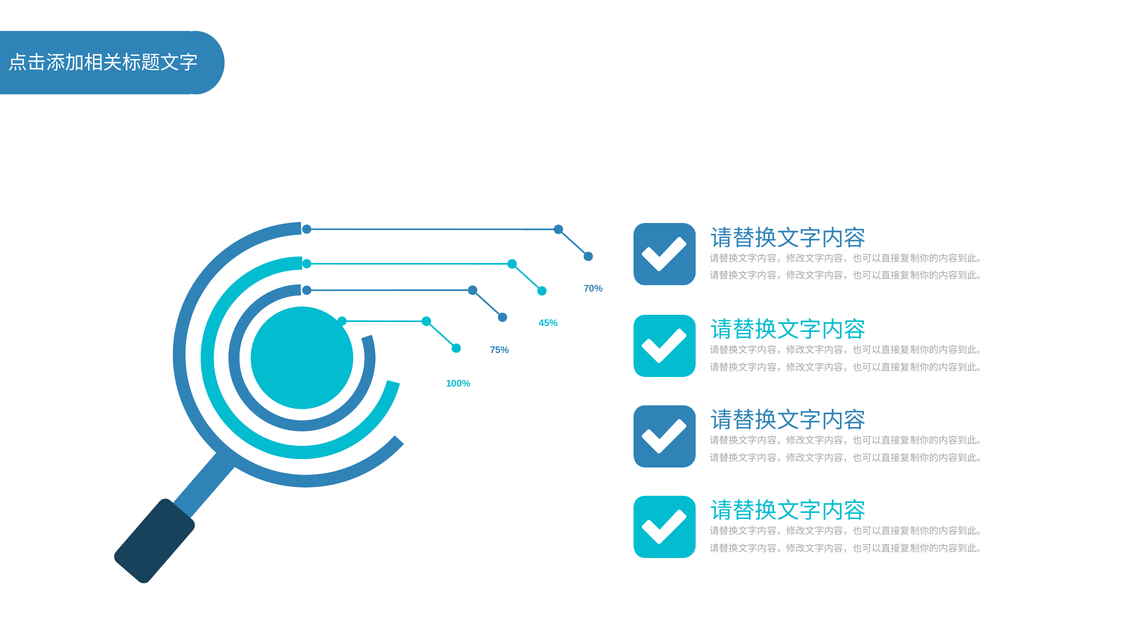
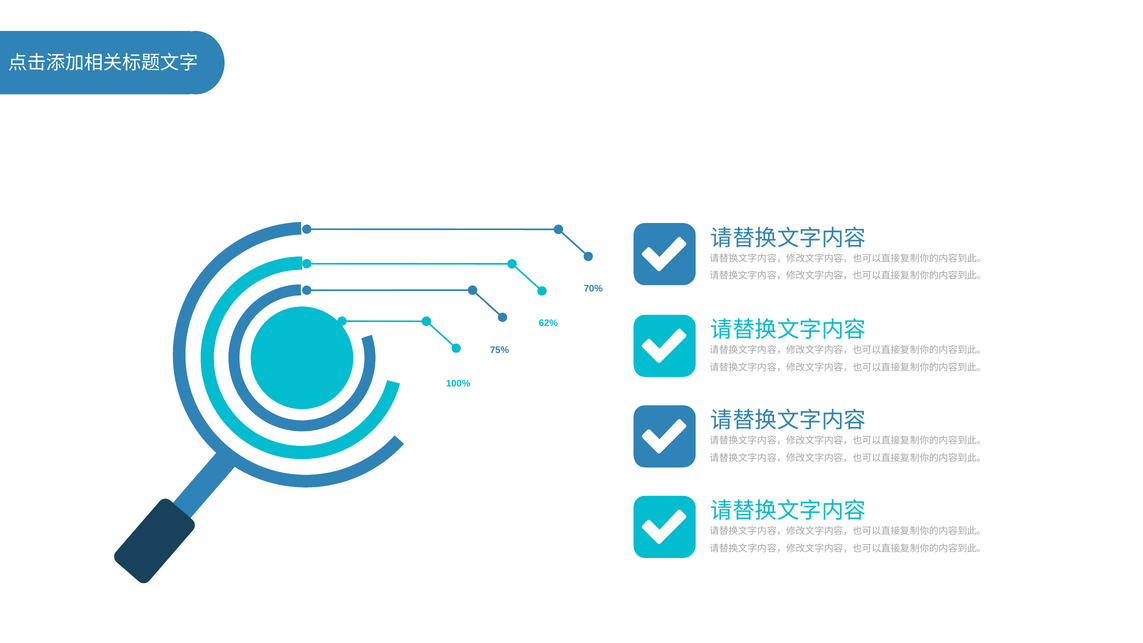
45%: 45% -> 62%
